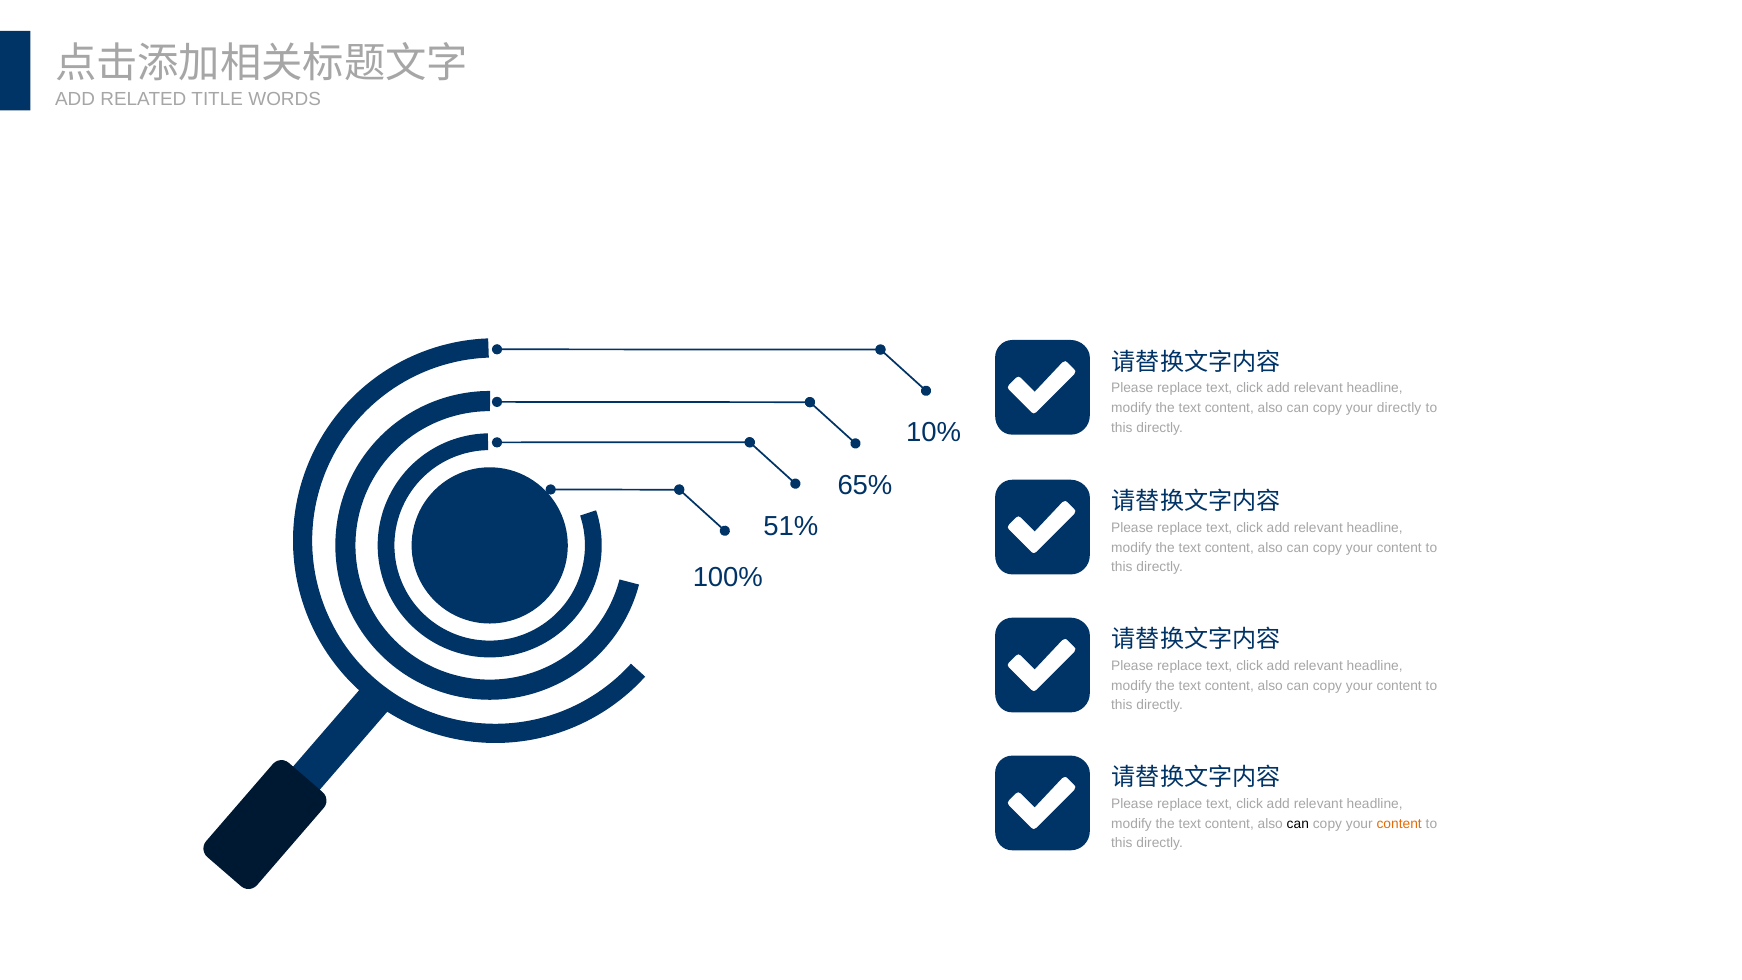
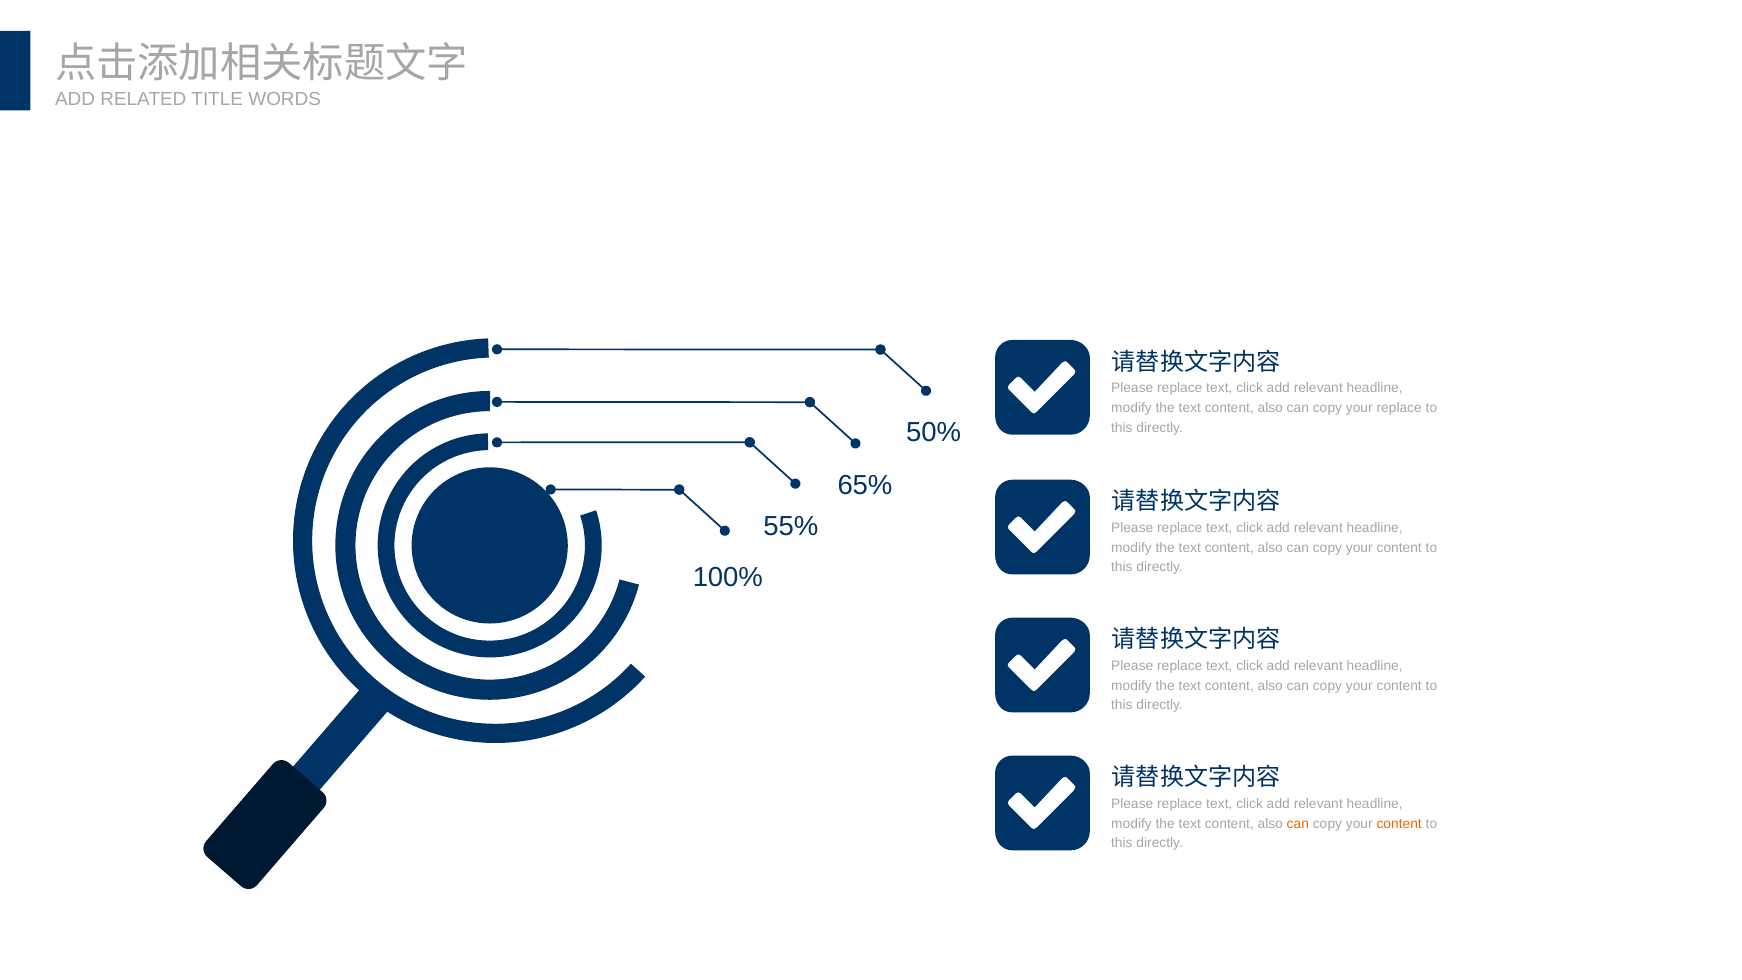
your directly: directly -> replace
10%: 10% -> 50%
51%: 51% -> 55%
can at (1298, 823) colour: black -> orange
